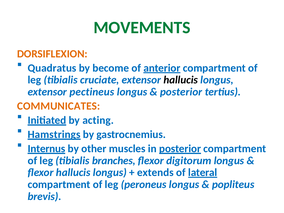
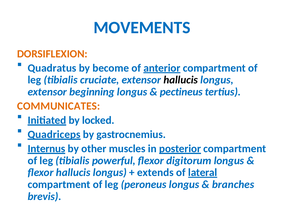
MOVEMENTS colour: green -> blue
pectineus: pectineus -> beginning
posterior at (181, 92): posterior -> pectineus
acting: acting -> locked
Hamstrings: Hamstrings -> Quadriceps
branches: branches -> powerful
popliteus: popliteus -> branches
